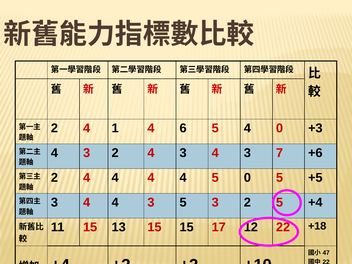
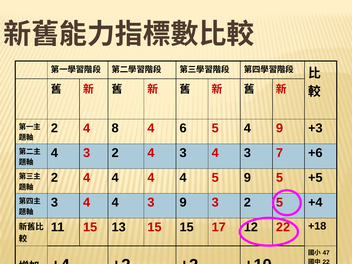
1: 1 -> 8
4 0: 0 -> 9
5 0: 0 -> 9
3 5: 5 -> 9
